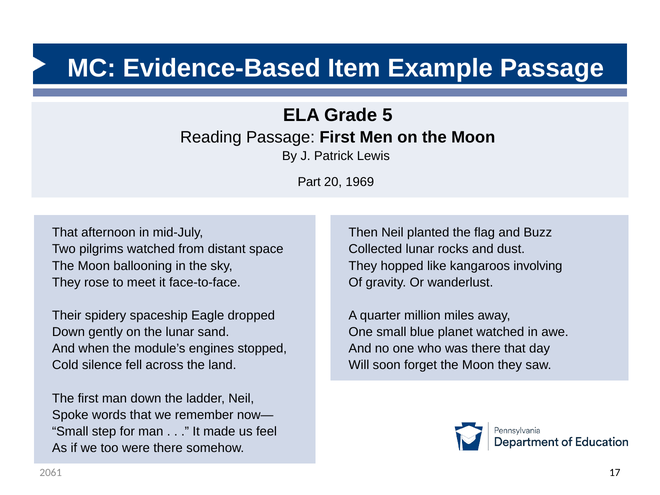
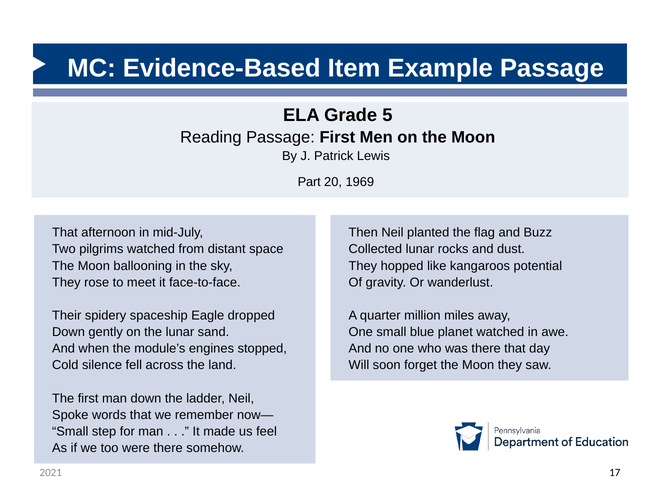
involving: involving -> potential
2061: 2061 -> 2021
